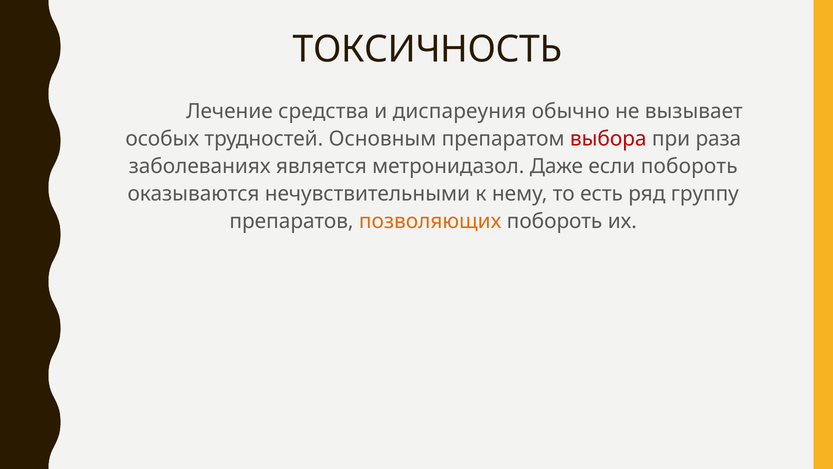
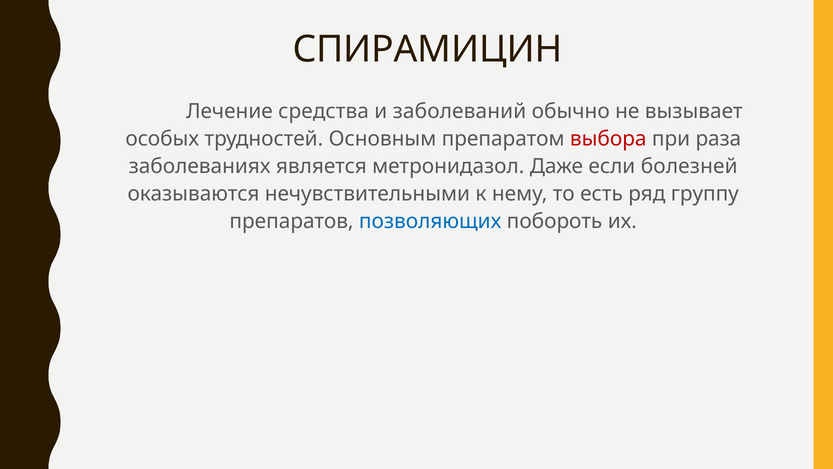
ТОКСИЧНОСТЬ: ТОКСИЧНОСТЬ -> СПИРАМИЦИН
диспареуния: диспареуния -> заболеваний
если побороть: побороть -> болезней
позволяющих colour: orange -> blue
